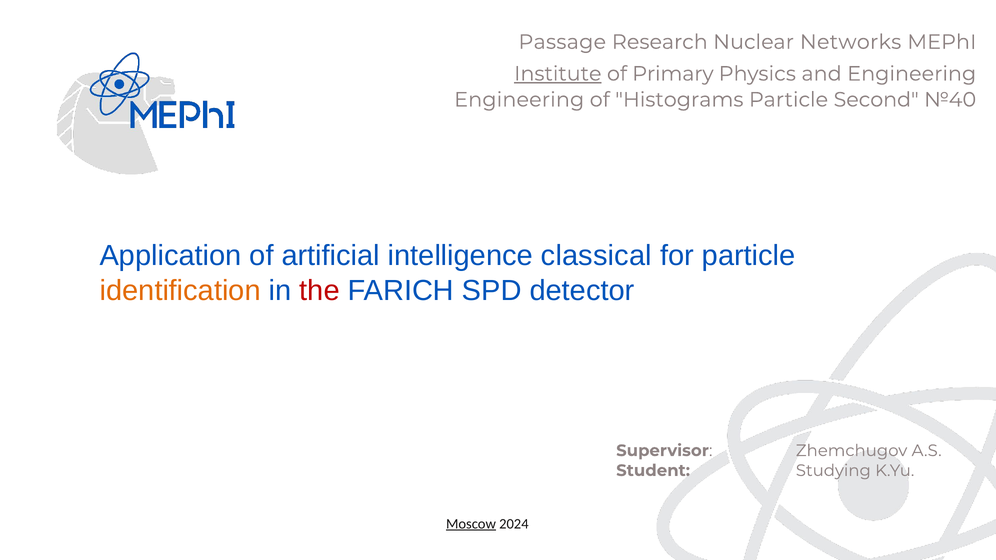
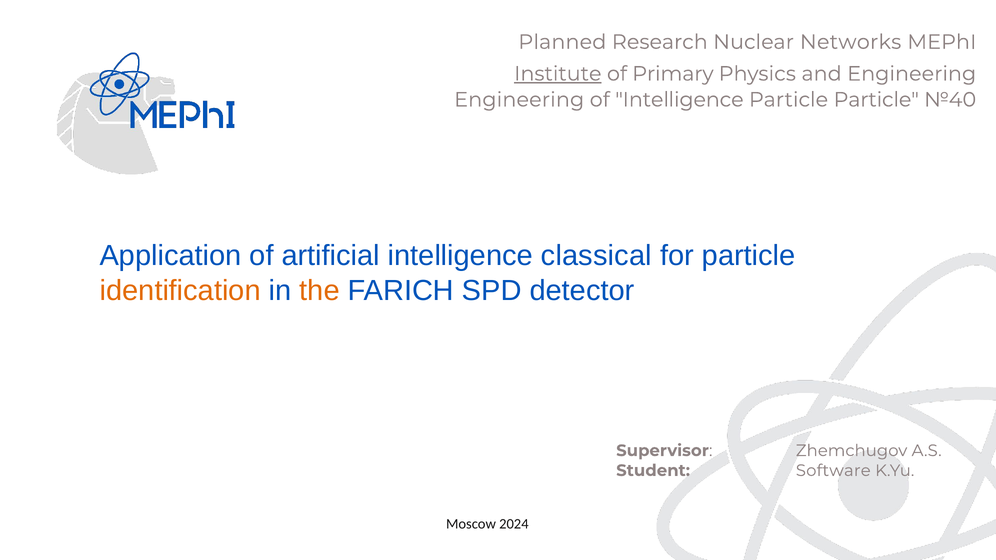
Passage: Passage -> Planned
of Histograms: Histograms -> Intelligence
Particle Second: Second -> Particle
the colour: red -> orange
Studying: Studying -> Software
Moscow underline: present -> none
